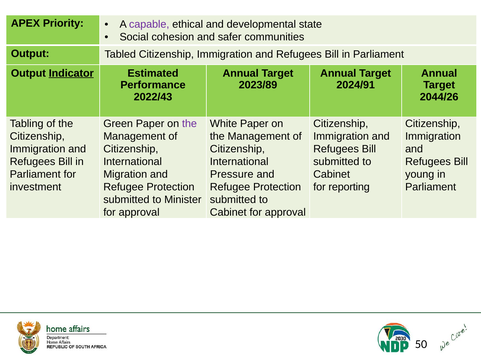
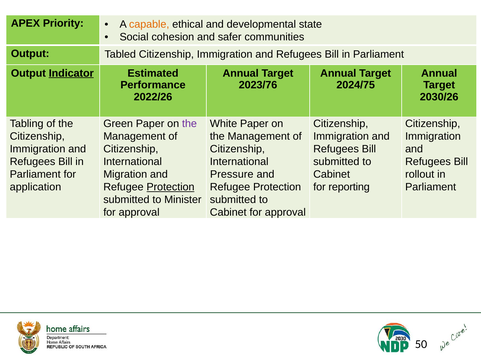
capable colour: purple -> orange
2023/89: 2023/89 -> 2023/76
2024/91: 2024/91 -> 2024/75
2022/43: 2022/43 -> 2022/26
2044/26: 2044/26 -> 2030/26
young: young -> rollout
investment: investment -> application
Protection at (170, 187) underline: none -> present
